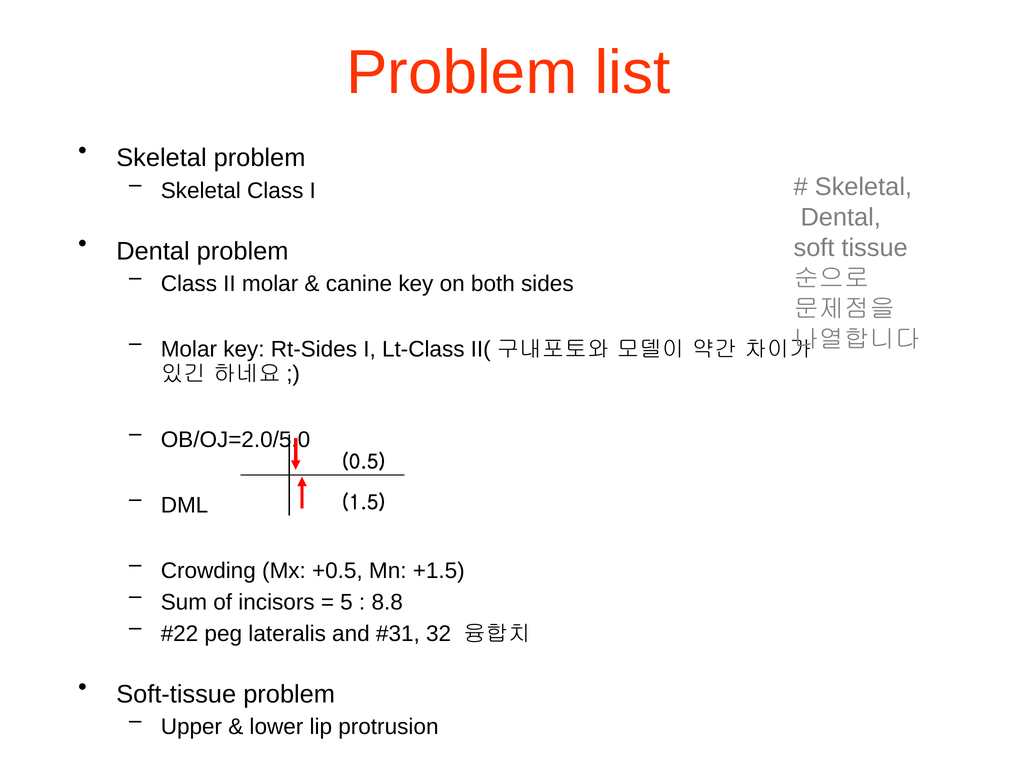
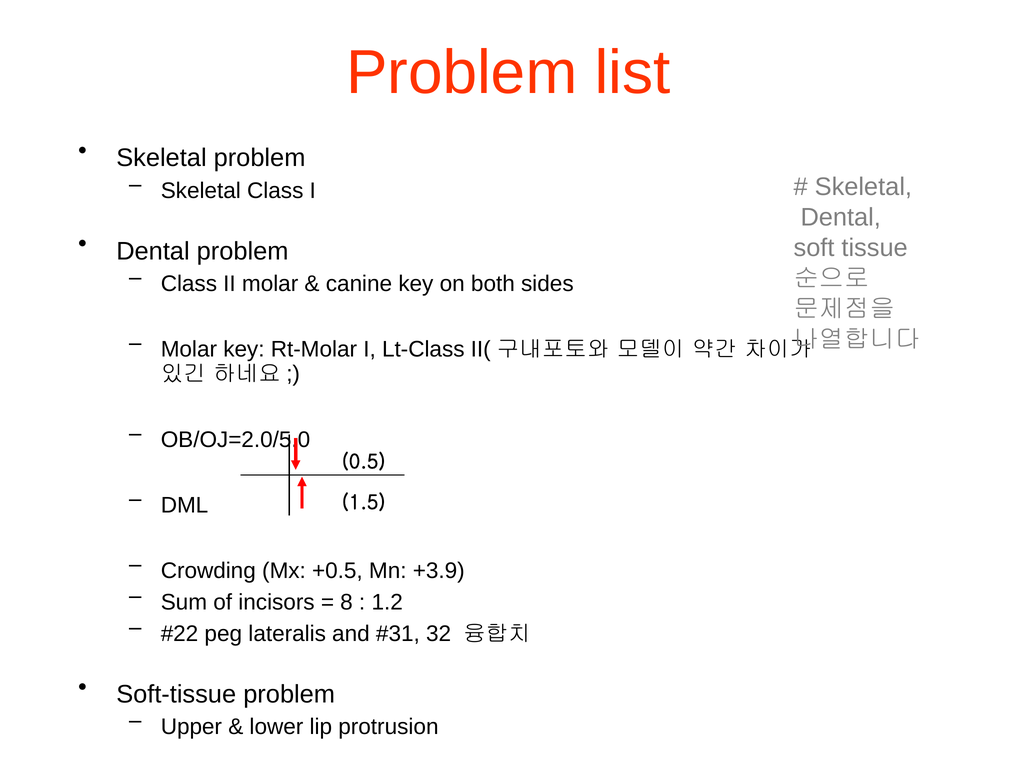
Rt-Sides: Rt-Sides -> Rt-Molar
+1.5: +1.5 -> +3.9
5: 5 -> 8
8.8: 8.8 -> 1.2
